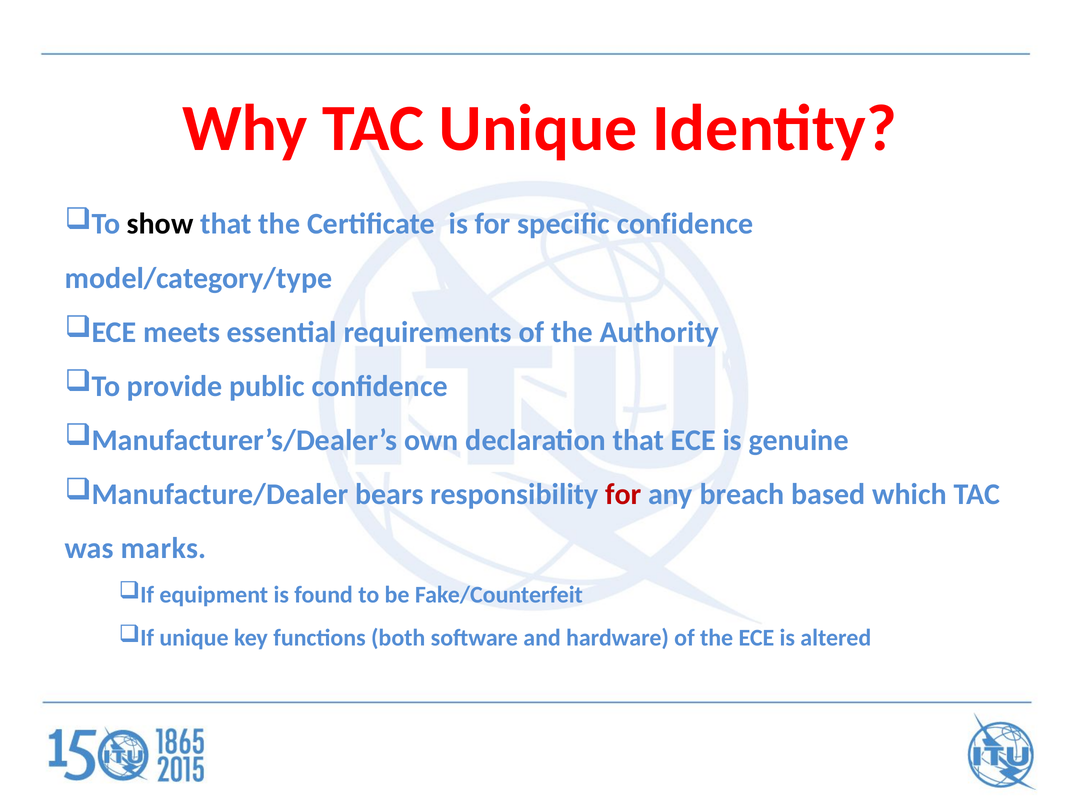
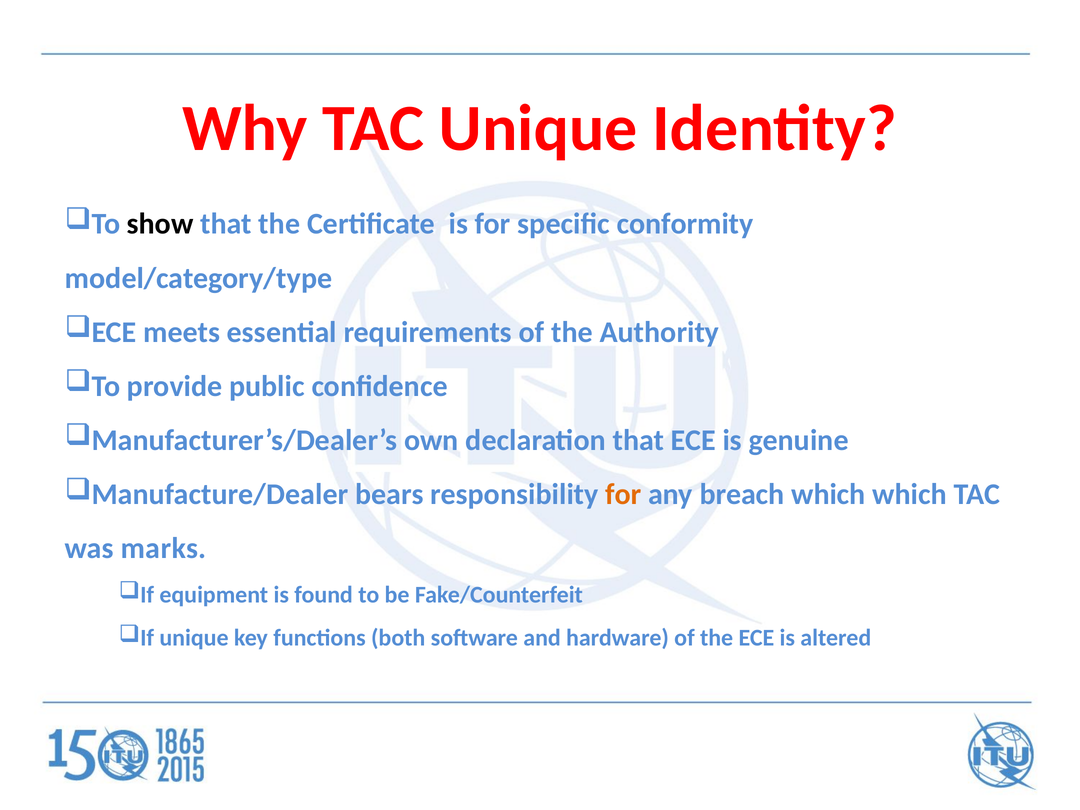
specific confidence: confidence -> conformity
for at (623, 495) colour: red -> orange
breach based: based -> which
